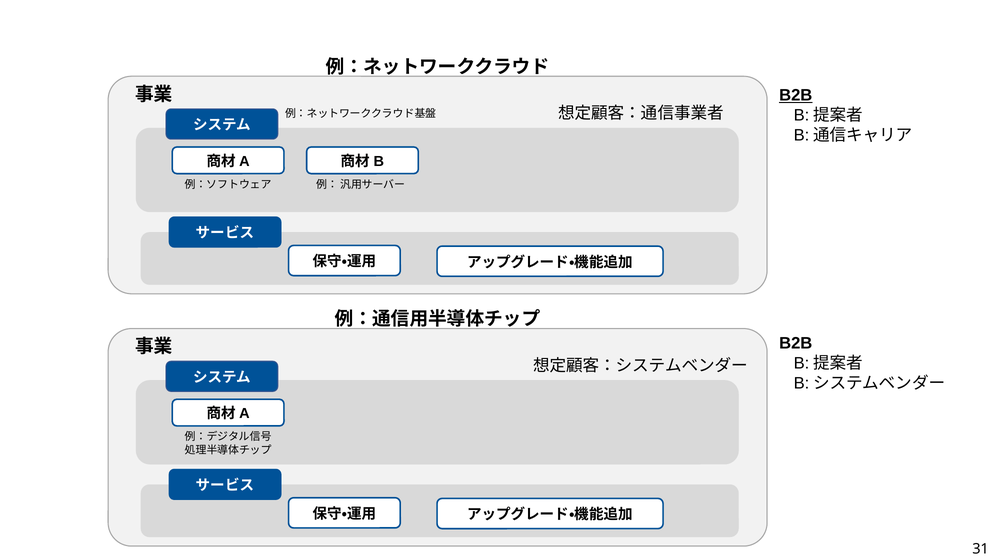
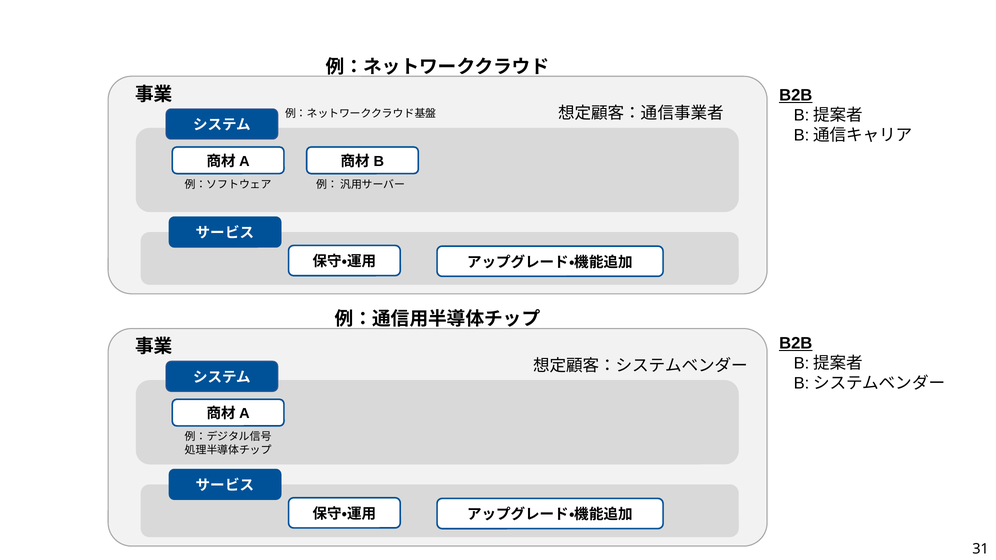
B2B at (796, 344) underline: none -> present
